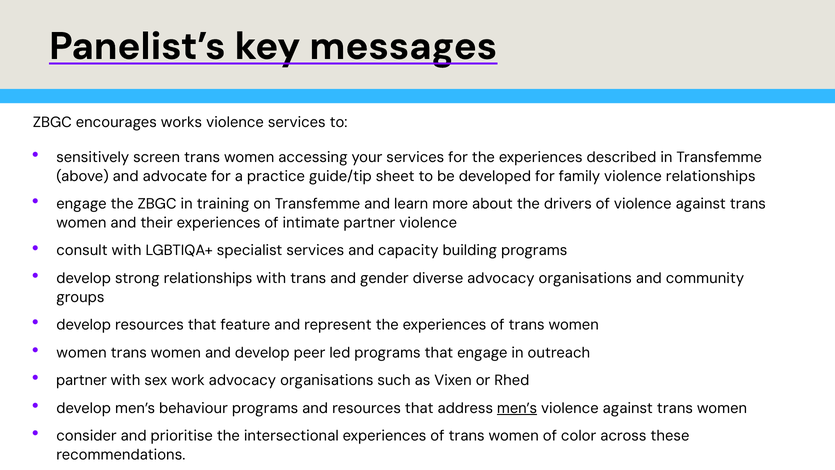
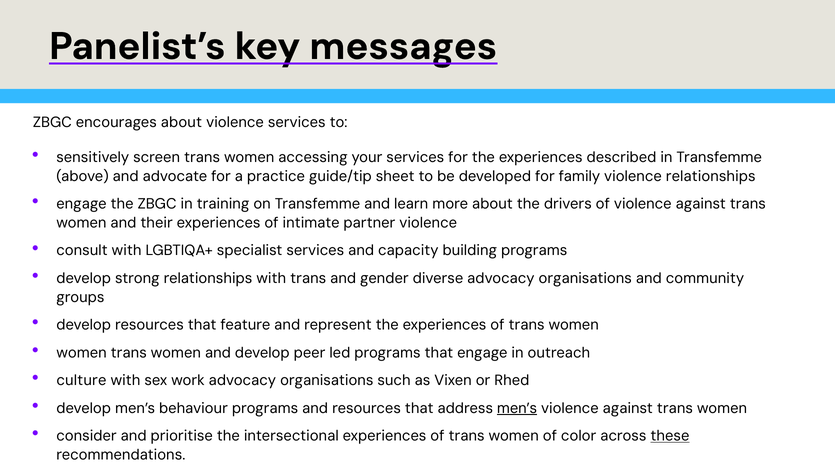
encourages works: works -> about
partner at (82, 380): partner -> culture
these underline: none -> present
